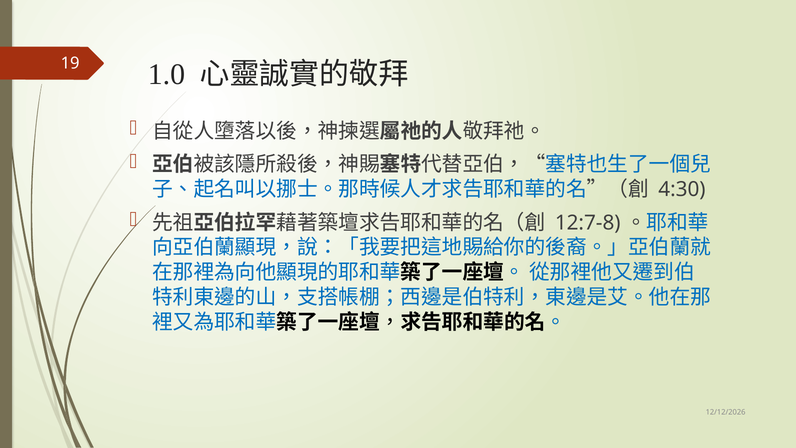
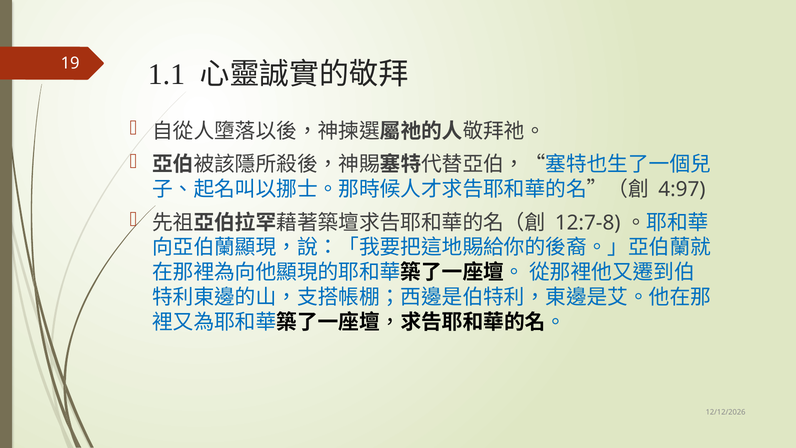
1.0: 1.0 -> 1.1
4:30: 4:30 -> 4:97
